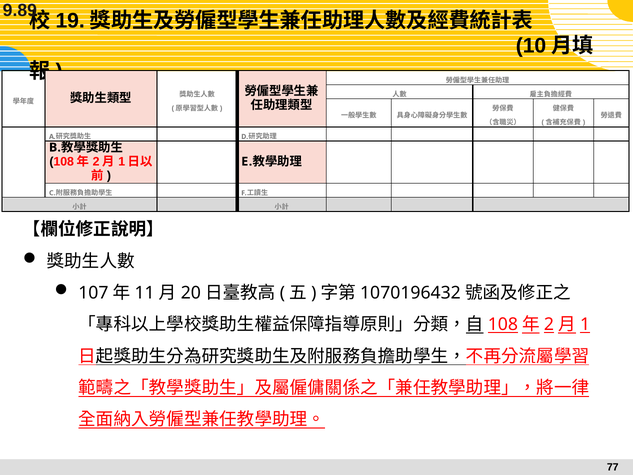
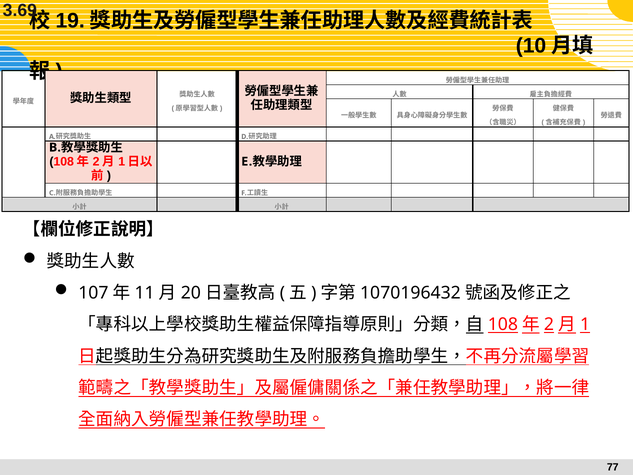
9.89: 9.89 -> 3.69
